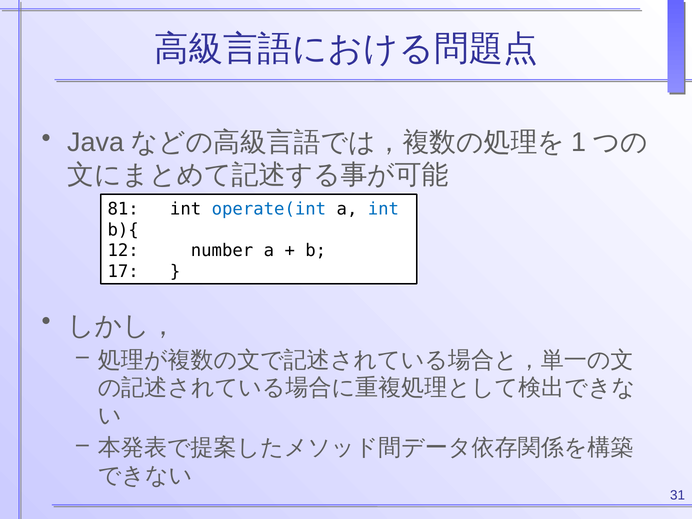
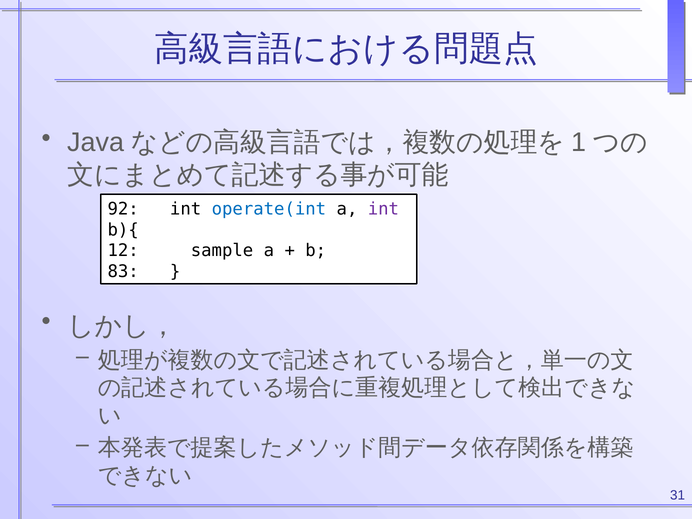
81: 81 -> 92
int at (383, 209) colour: blue -> purple
number: number -> sample
17: 17 -> 83
